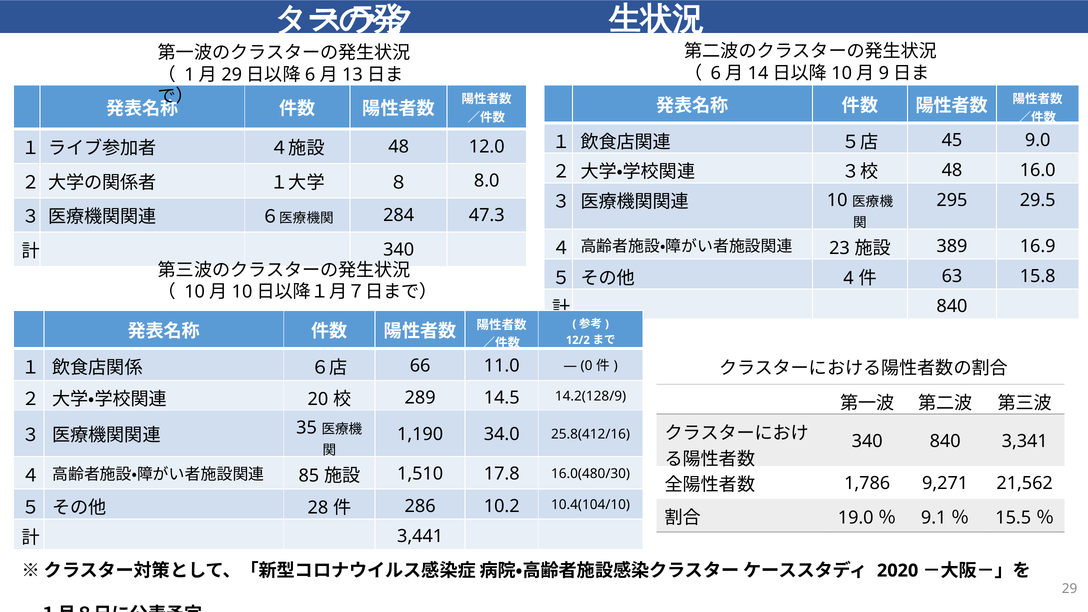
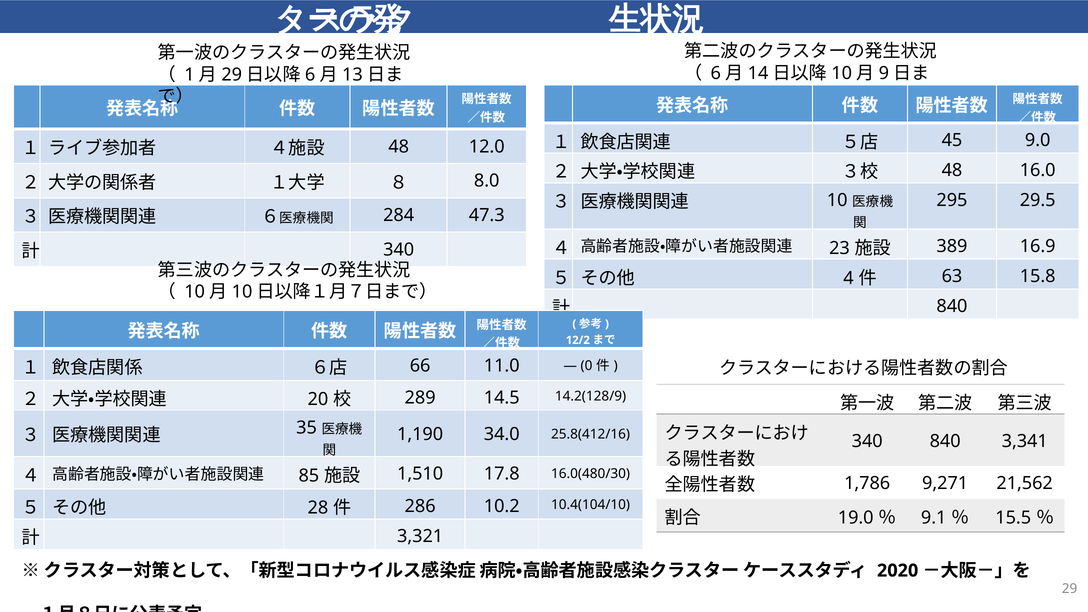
3,441: 3,441 -> 3,321
